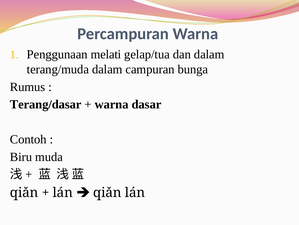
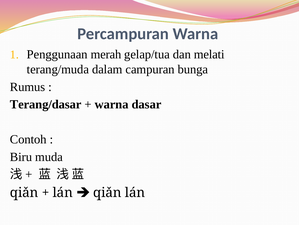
melati: melati -> merah
dan dalam: dalam -> melati
